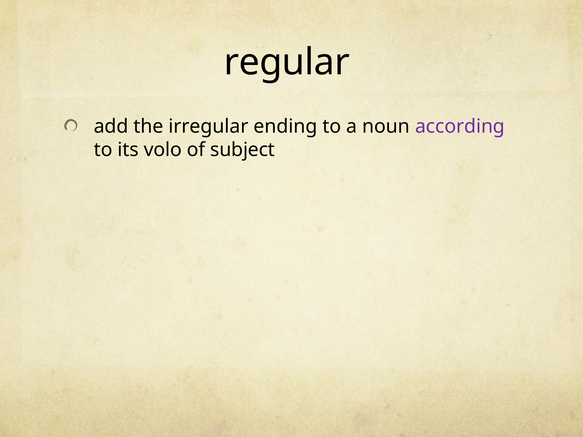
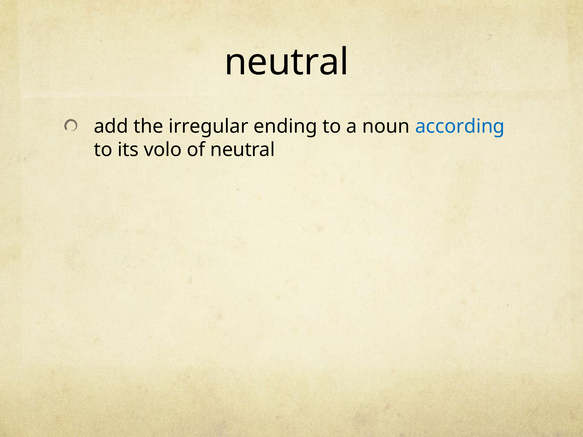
regular at (287, 62): regular -> neutral
according colour: purple -> blue
of subject: subject -> neutral
